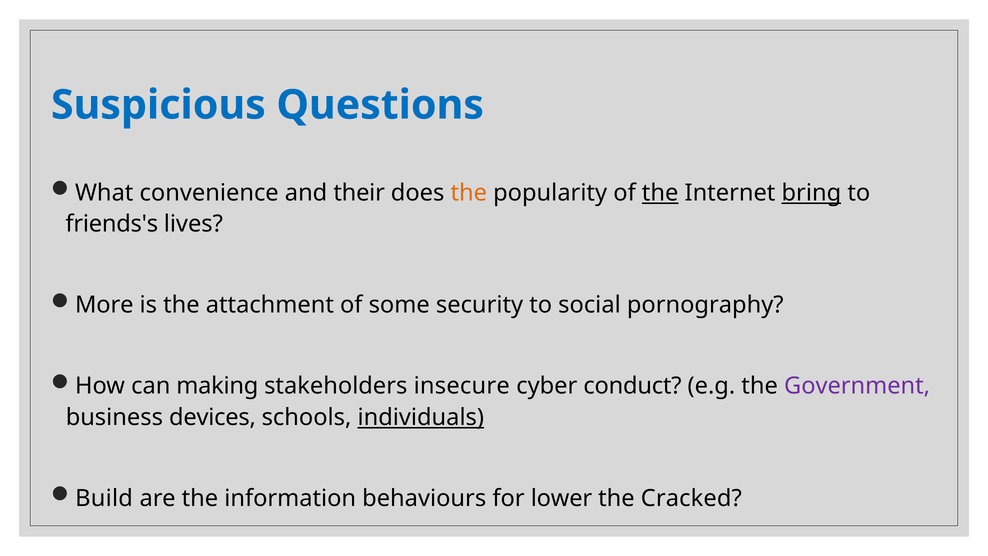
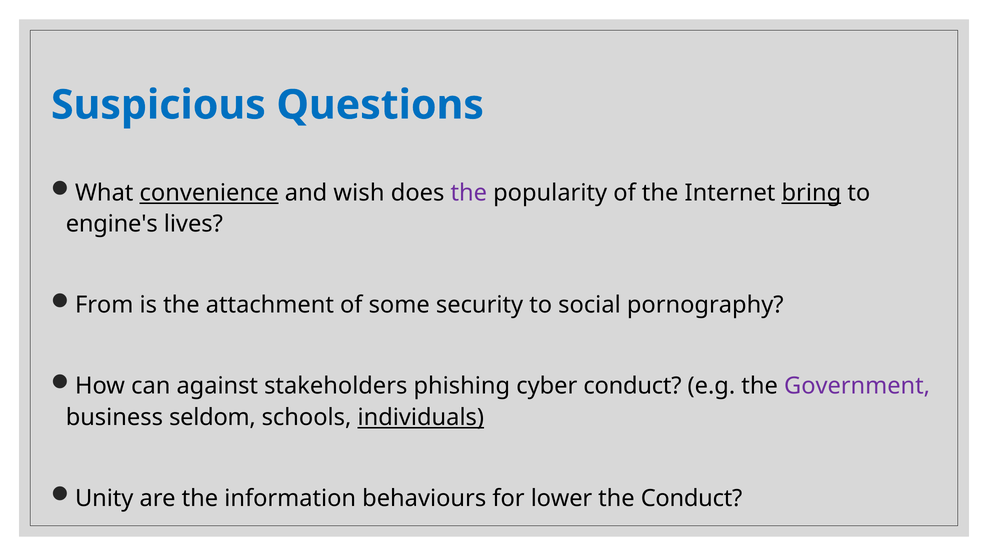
convenience underline: none -> present
their: their -> wish
the at (469, 193) colour: orange -> purple
the at (660, 193) underline: present -> none
friends's: friends's -> engine's
More: More -> From
making: making -> against
insecure: insecure -> phishing
devices: devices -> seldom
Build: Build -> Unity
the Cracked: Cracked -> Conduct
